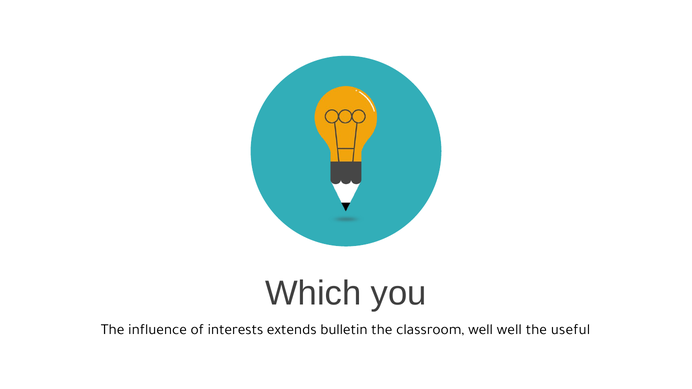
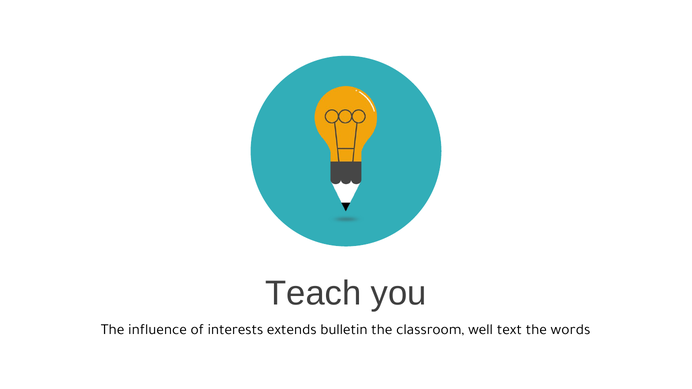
Which: Which -> Teach
well well: well -> text
useful: useful -> words
